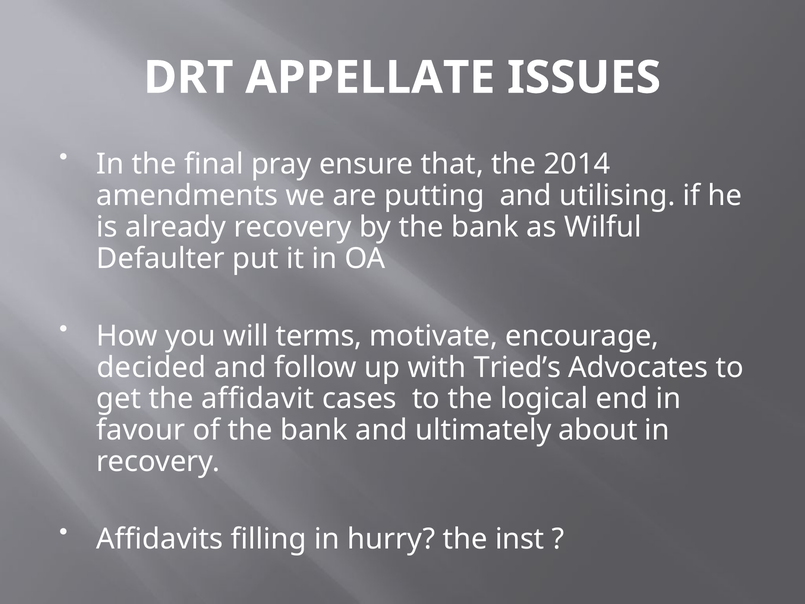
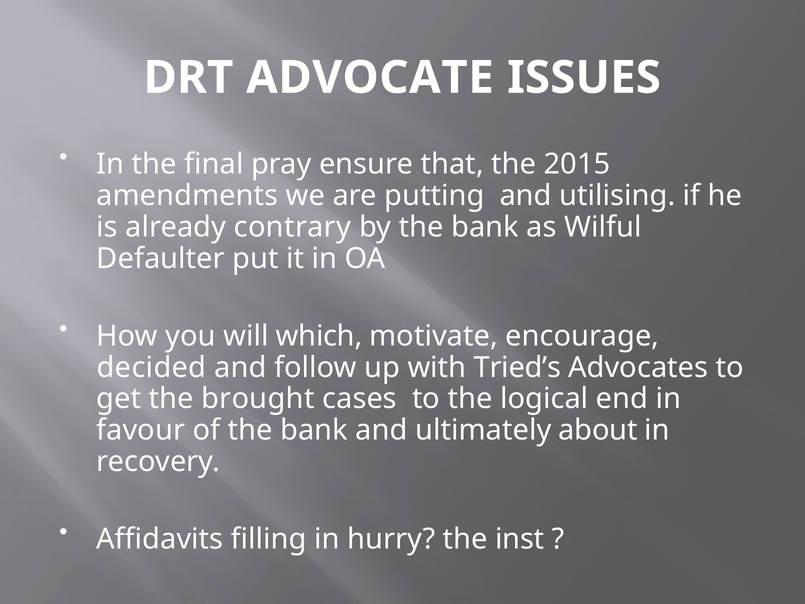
APPELLATE: APPELLATE -> ADVOCATE
2014: 2014 -> 2015
already recovery: recovery -> contrary
terms: terms -> which
affidavit: affidavit -> brought
